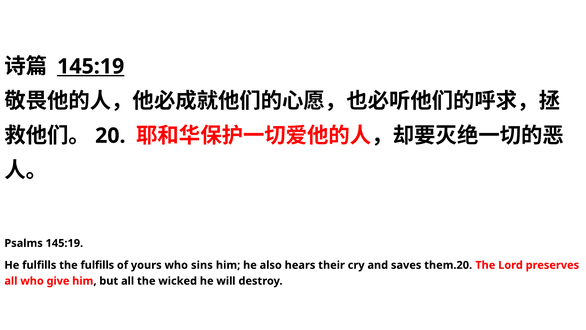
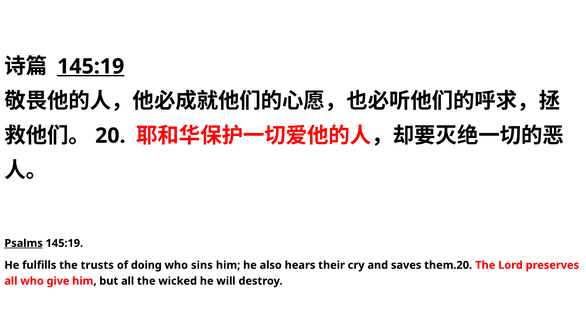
Psalms underline: none -> present
the fulfills: fulfills -> trusts
yours: yours -> doing
